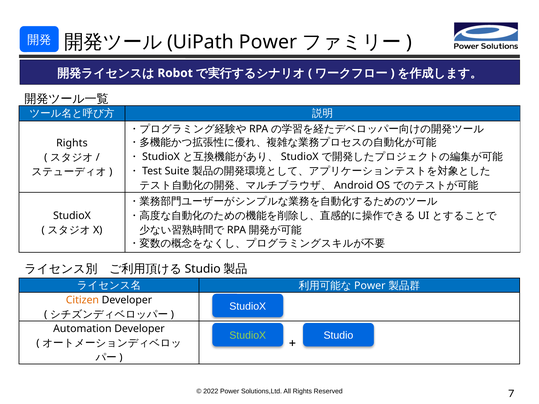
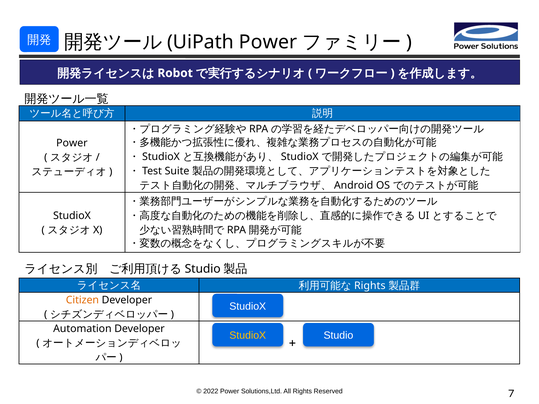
Rights at (72, 143): Rights -> Power
Power at (370, 286): Power -> Rights
StudioX at (248, 336) colour: light green -> yellow
